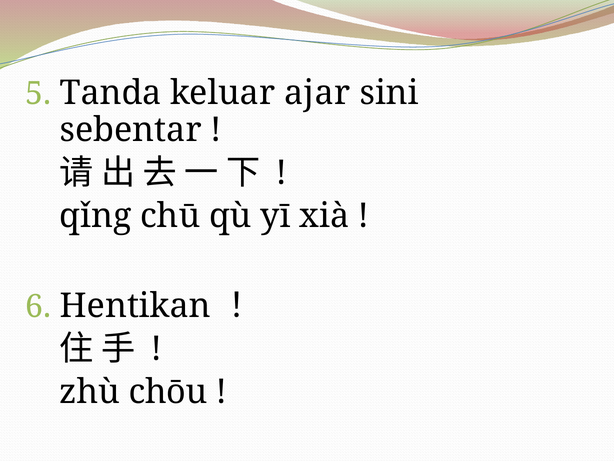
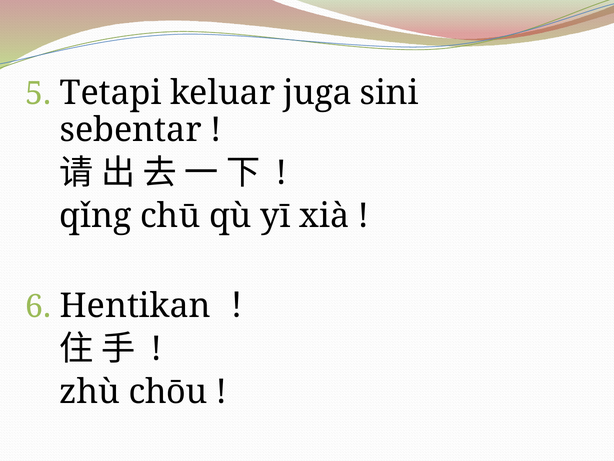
Tanda: Tanda -> Tetapi
ajar: ajar -> juga
